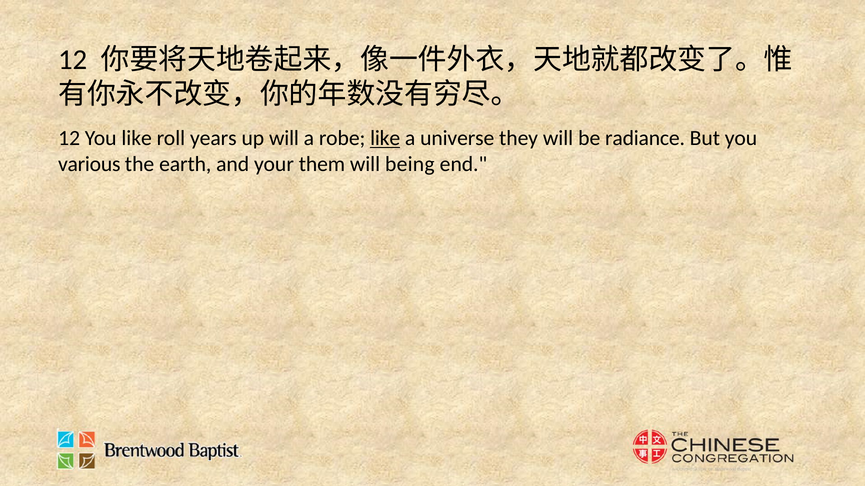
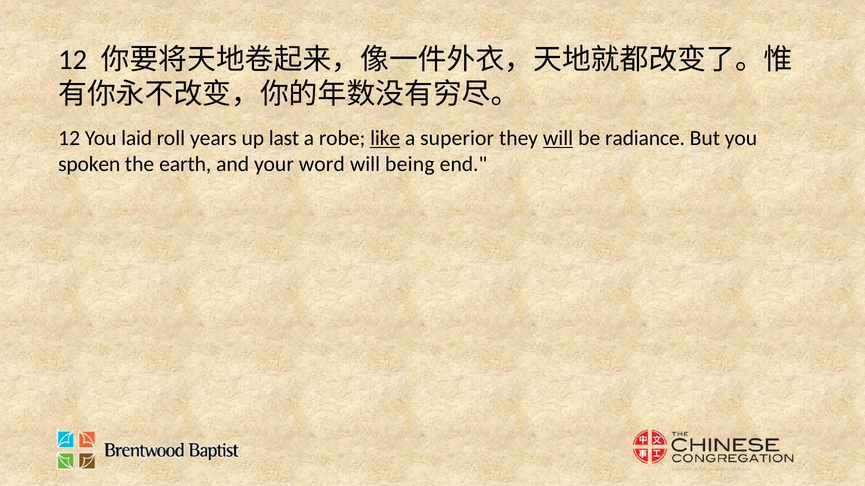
You like: like -> laid
up will: will -> last
universe: universe -> superior
will at (558, 138) underline: none -> present
various: various -> spoken
them: them -> word
